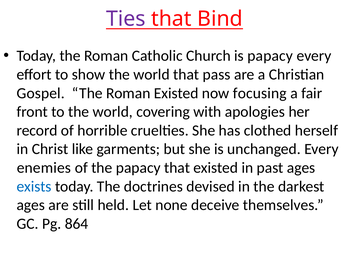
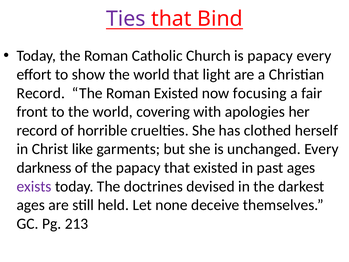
pass: pass -> light
Gospel at (41, 93): Gospel -> Record
enemies: enemies -> darkness
exists colour: blue -> purple
864: 864 -> 213
